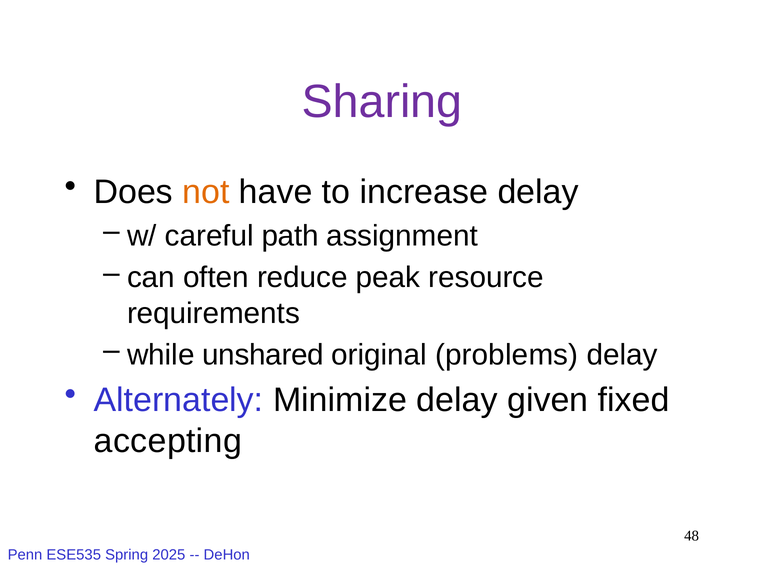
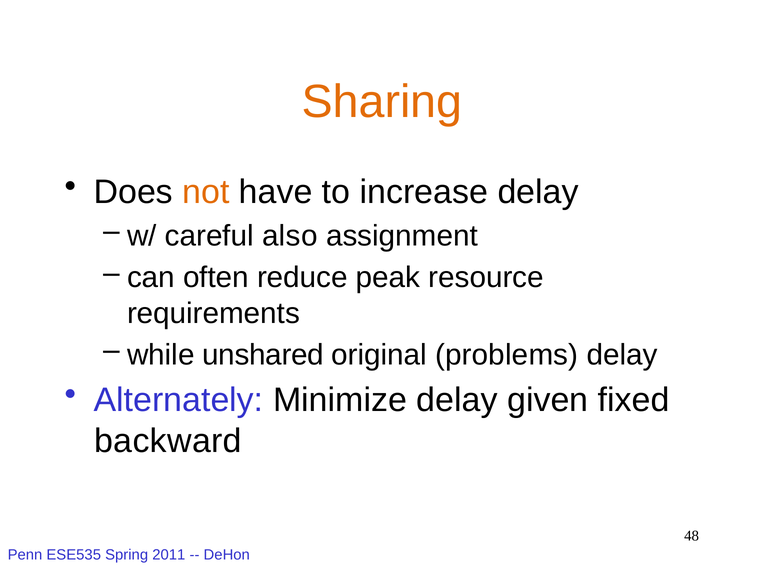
Sharing colour: purple -> orange
path: path -> also
accepting: accepting -> backward
2025: 2025 -> 2011
